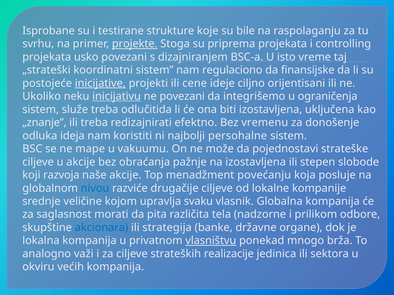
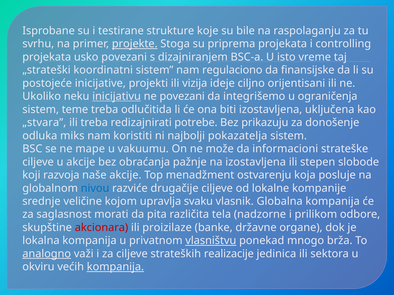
inicijative underline: present -> none
cene: cene -> vizija
služe: služe -> teme
„znanje: „znanje -> „stvara
efektno: efektno -> potrebe
vremenu: vremenu -> prikazuju
ideja: ideja -> miks
persohalne: persohalne -> pokazatelja
pojednostavi: pojednostavi -> informacioni
povećanju: povećanju -> ostvarenju
akcionara colour: blue -> red
strategija: strategija -> proizilaze
analogno underline: none -> present
kompanija at (115, 267) underline: none -> present
